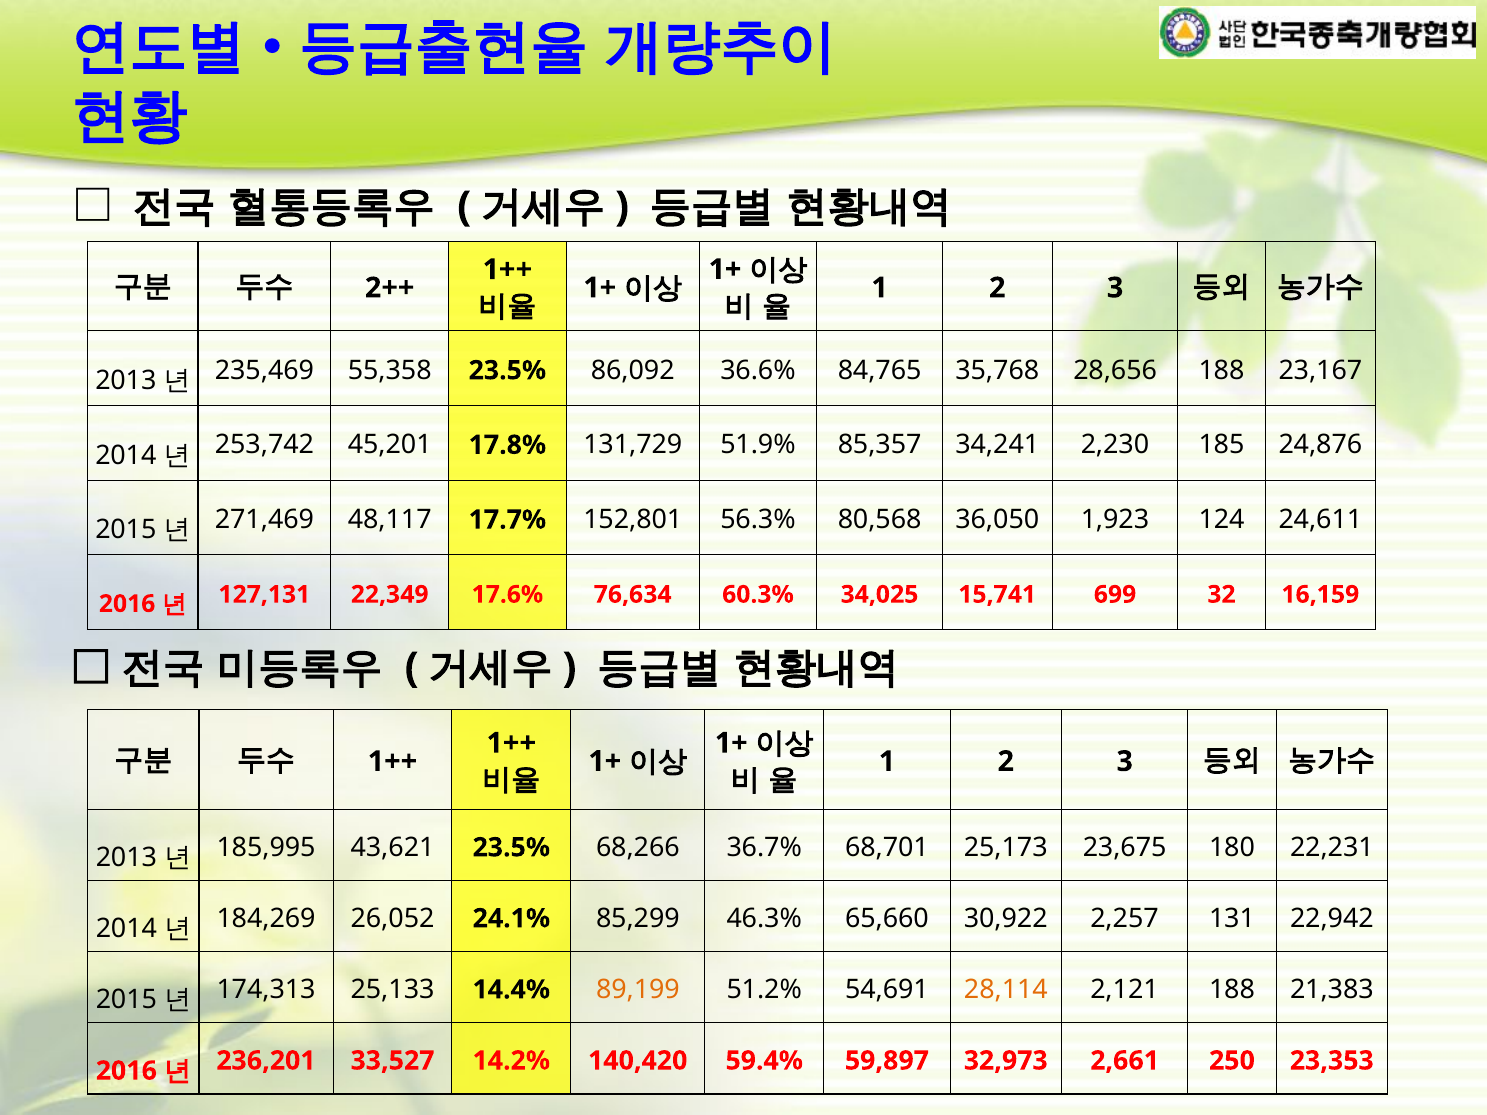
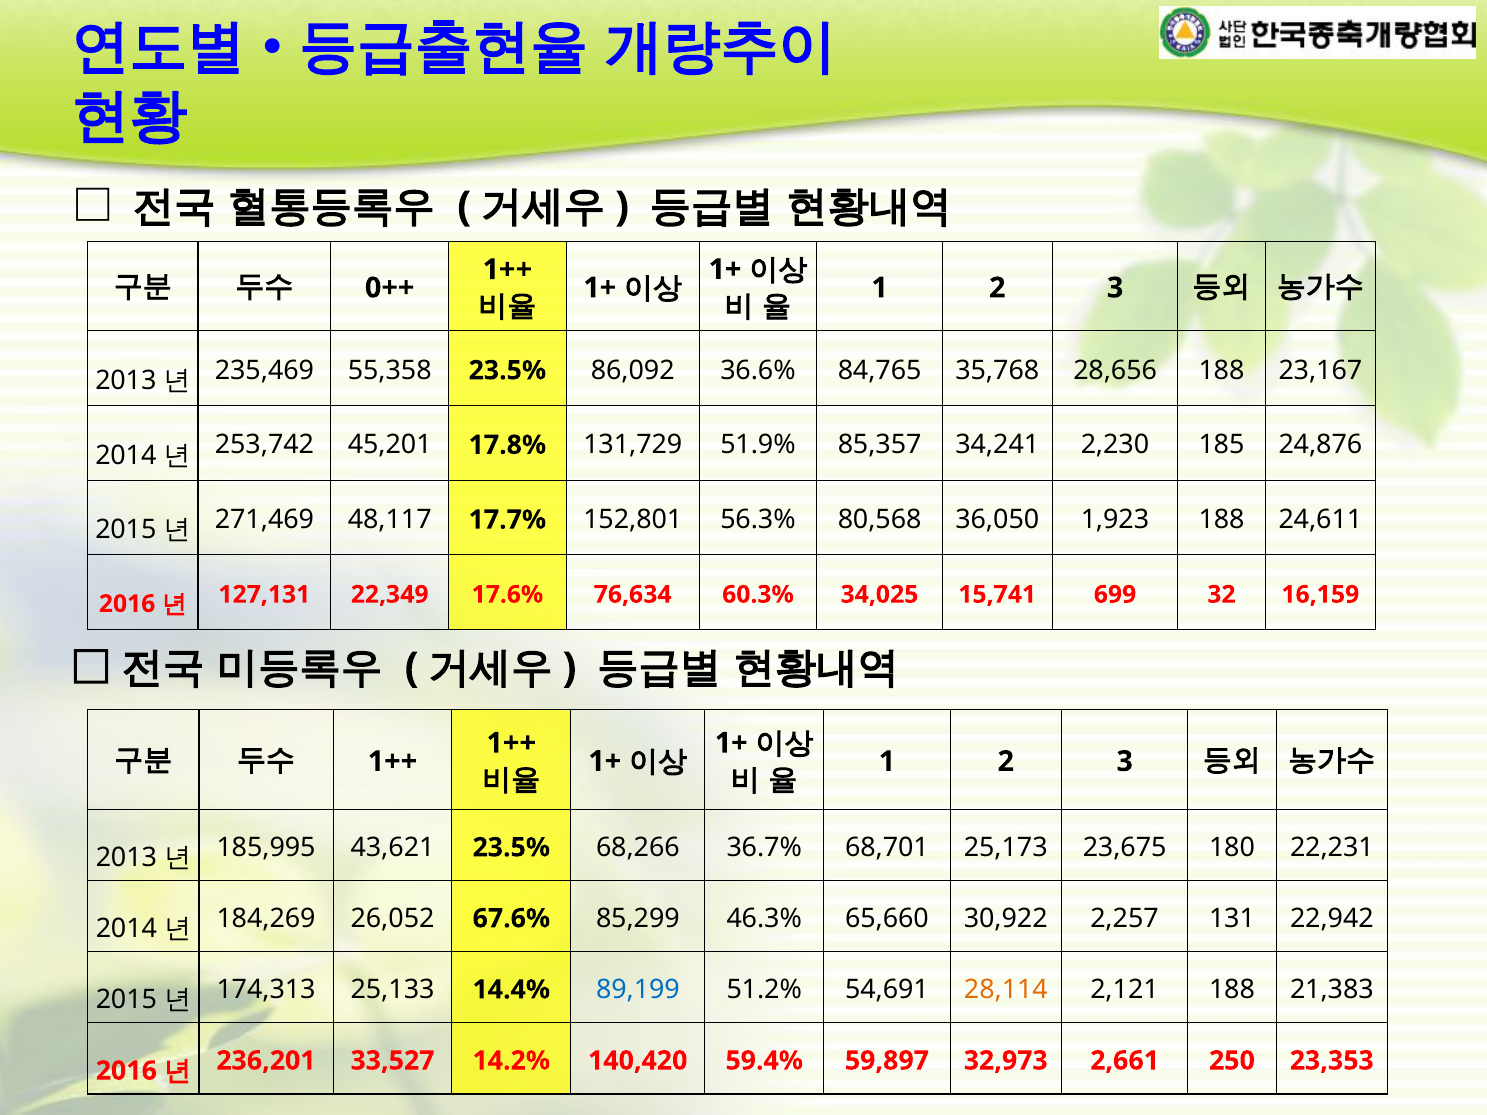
2++: 2++ -> 0++
1,923 124: 124 -> 188
24.1%: 24.1% -> 67.6%
89,199 colour: orange -> blue
